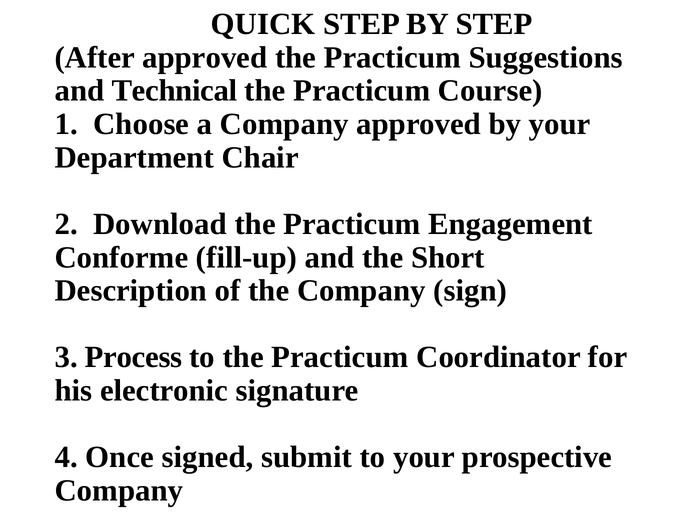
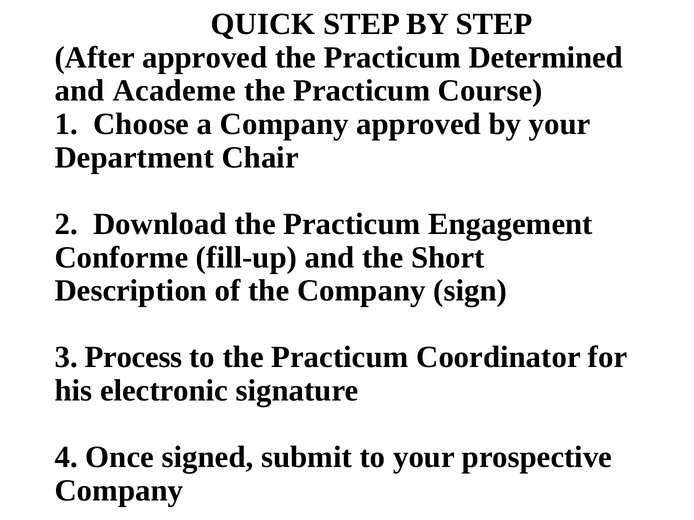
Suggestions: Suggestions -> Determined
Technical: Technical -> Academe
